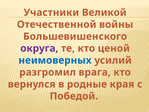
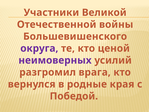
неимоверных colour: blue -> purple
